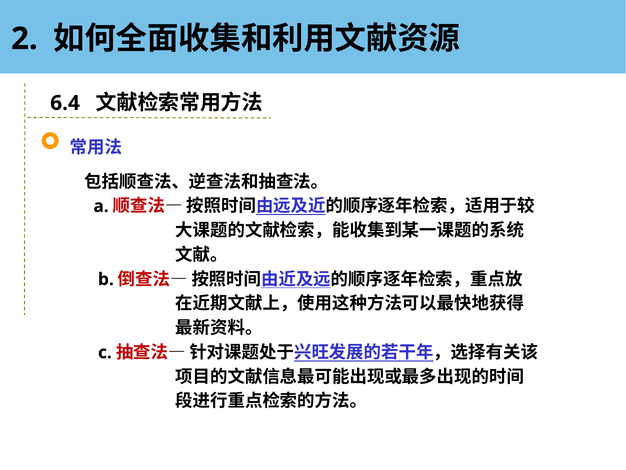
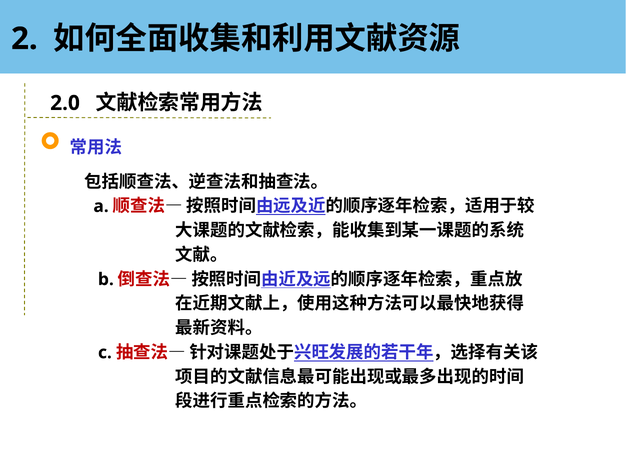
6.4: 6.4 -> 2.0
